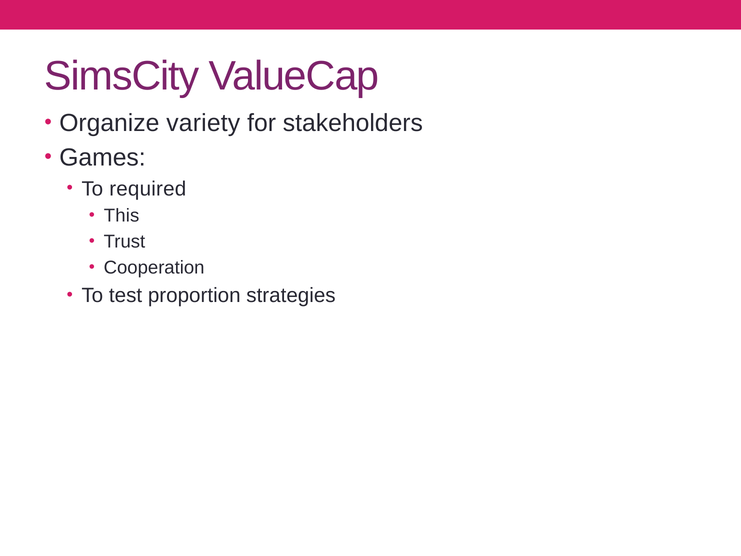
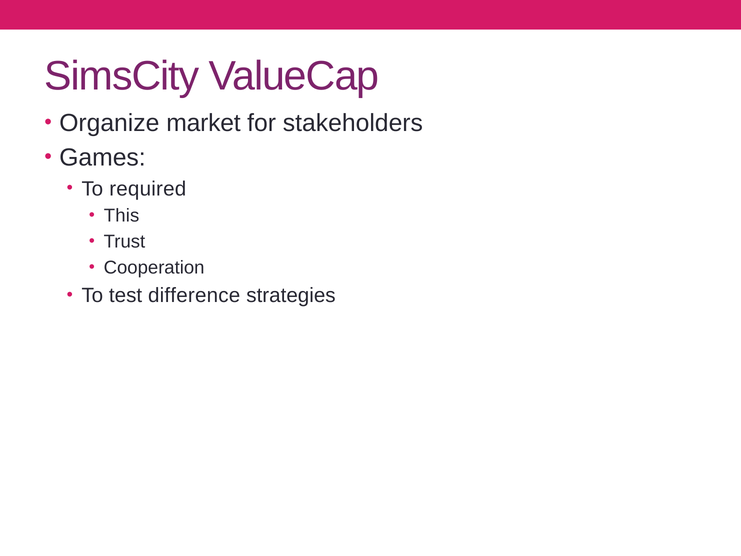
variety: variety -> market
proportion: proportion -> difference
